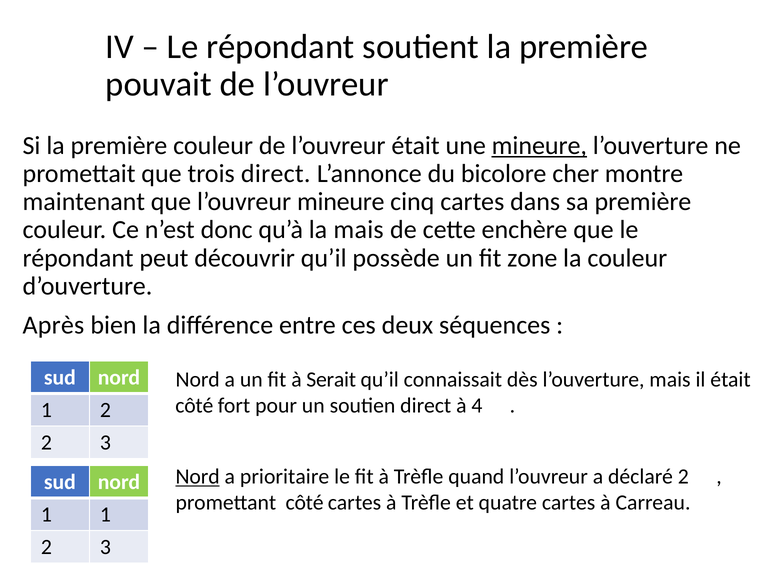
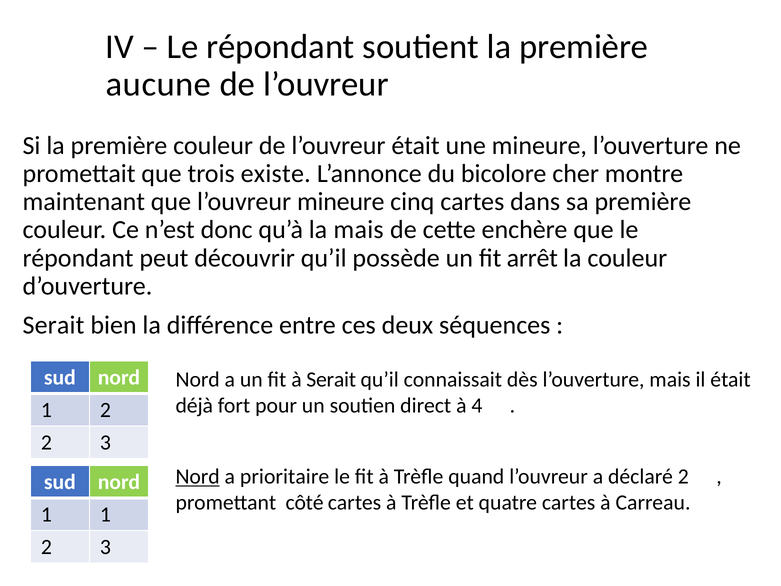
pouvait: pouvait -> aucune
mineure at (539, 145) underline: present -> none
trois direct: direct -> existe
zone: zone -> arrêt
Après at (53, 325): Après -> Serait
côté at (194, 405): côté -> déjà
